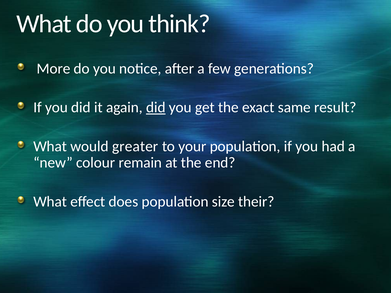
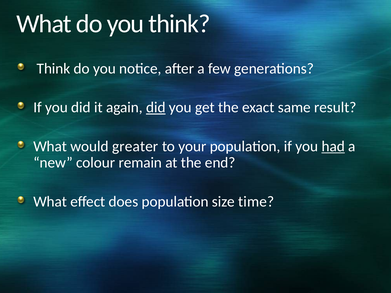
More at (54, 69): More -> Think
had underline: none -> present
their: their -> time
